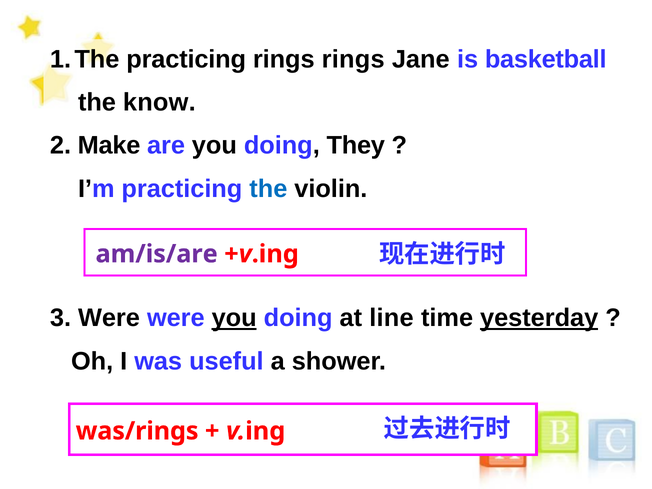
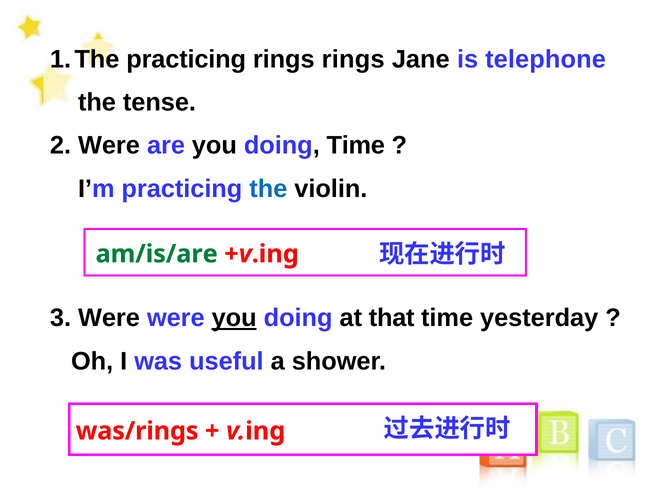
basketball: basketball -> telephone
know: know -> tense
2 Make: Make -> Were
doing They: They -> Time
am/is/are colour: purple -> green
line: line -> that
yesterday underline: present -> none
